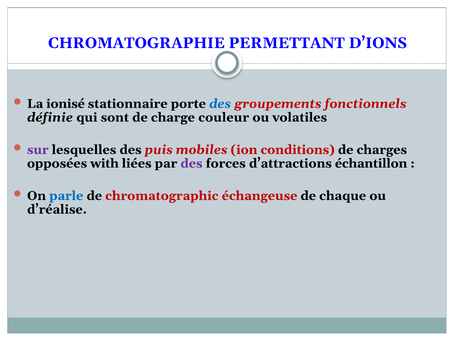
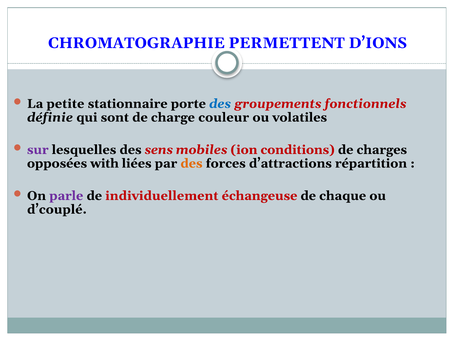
PERMETTANT: PERMETTANT -> PERMETTENT
ionisé: ionisé -> petite
puis: puis -> sens
des at (191, 163) colour: purple -> orange
échantillon: échantillon -> répartition
parle colour: blue -> purple
chromatographic: chromatographic -> individuellement
d’réalise: d’réalise -> d’couplé
